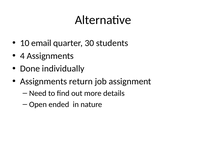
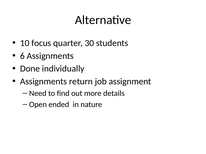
email: email -> focus
4: 4 -> 6
